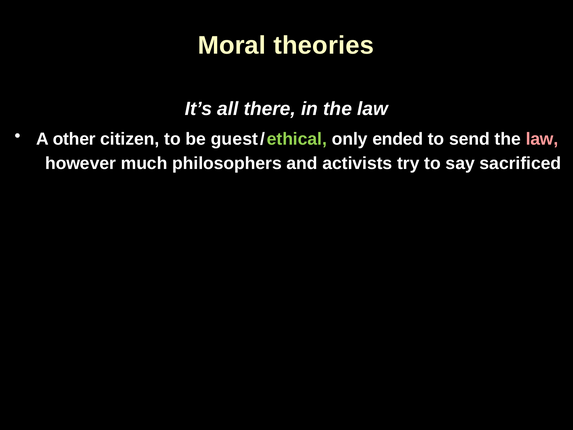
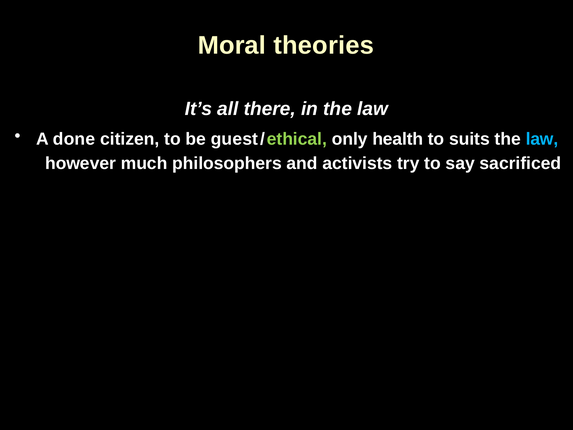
other: other -> done
ended: ended -> health
send: send -> suits
law at (542, 139) colour: pink -> light blue
